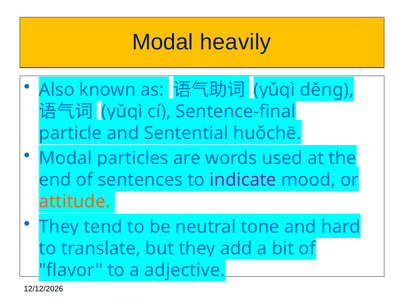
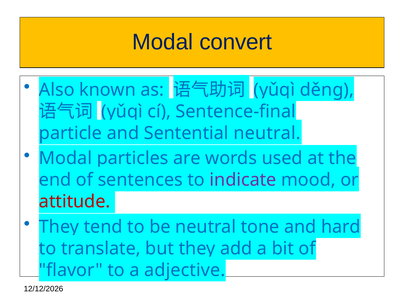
heavily: heavily -> convert
Sentential huǒchē: huǒchē -> neutral
attitude colour: orange -> red
